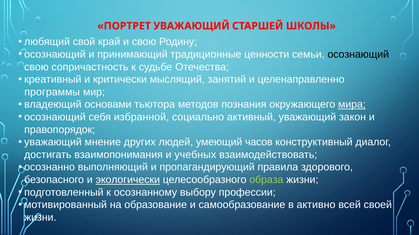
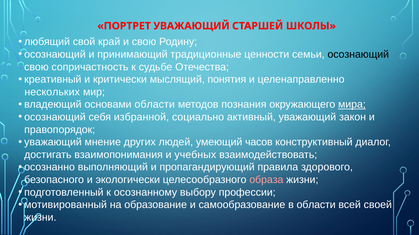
занятий: занятий -> понятия
программы: программы -> нескольких
основами тьютора: тьютора -> области
экологически underline: present -> none
образа colour: light green -> pink
в активно: активно -> области
